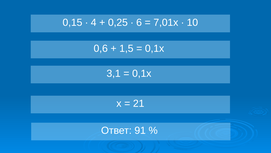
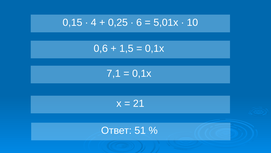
7,01х: 7,01х -> 5,01х
3,1: 3,1 -> 7,1
91: 91 -> 51
